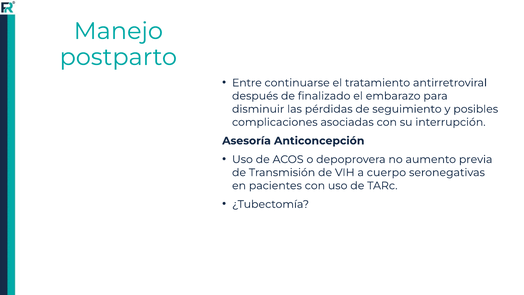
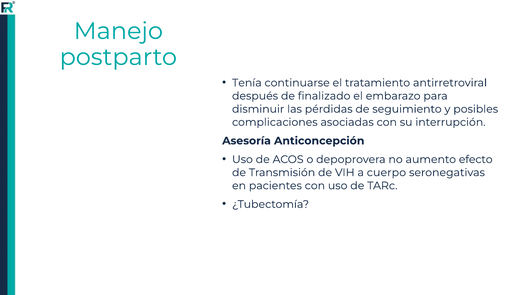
Entre: Entre -> Tenía
previa: previa -> efecto
